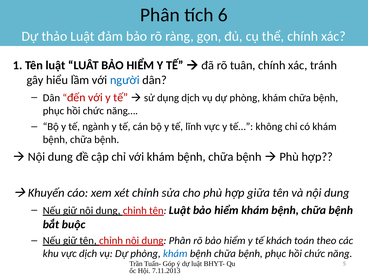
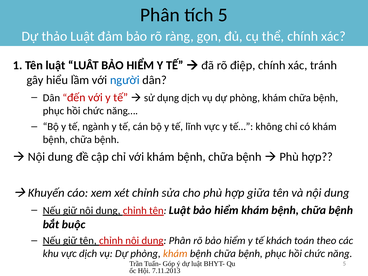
tích 6: 6 -> 5
tuân: tuân -> điệp
khám at (175, 254) colour: blue -> orange
